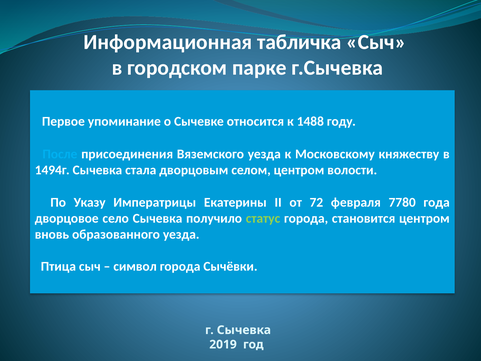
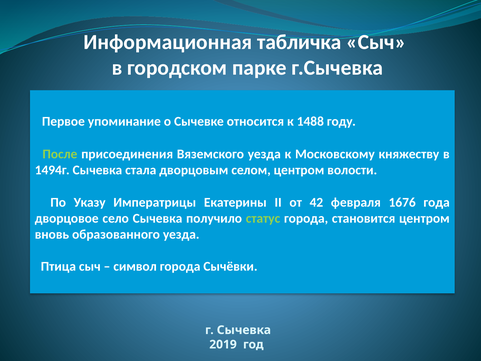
После colour: light blue -> light green
72: 72 -> 42
7780: 7780 -> 1676
